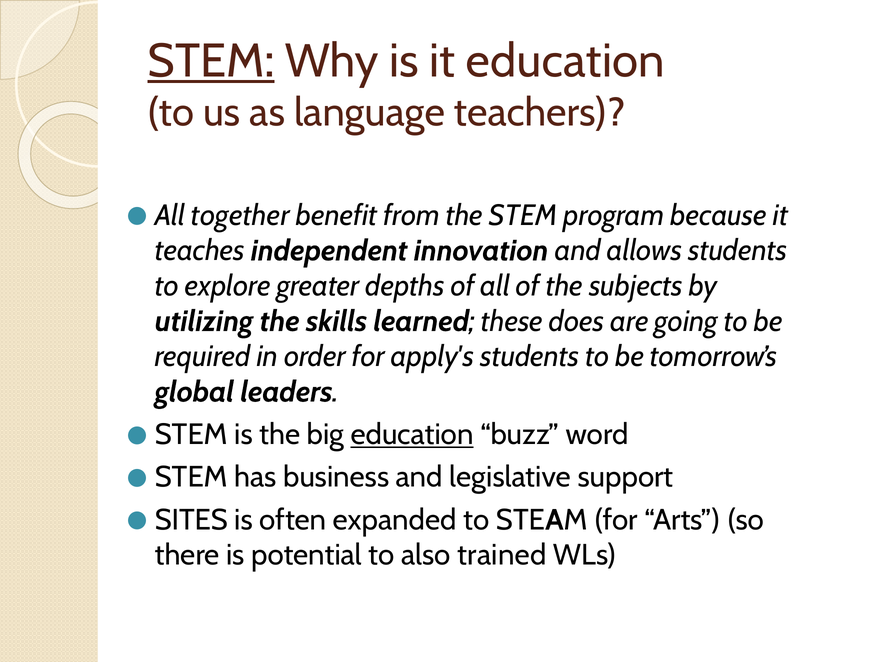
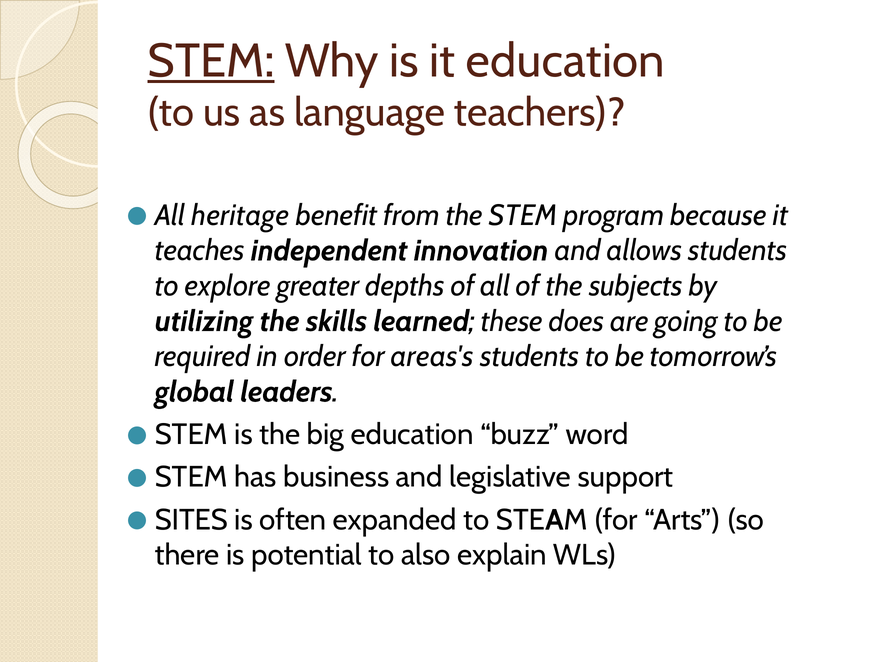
together: together -> heritage
apply's: apply's -> areas's
education at (412, 435) underline: present -> none
trained: trained -> explain
